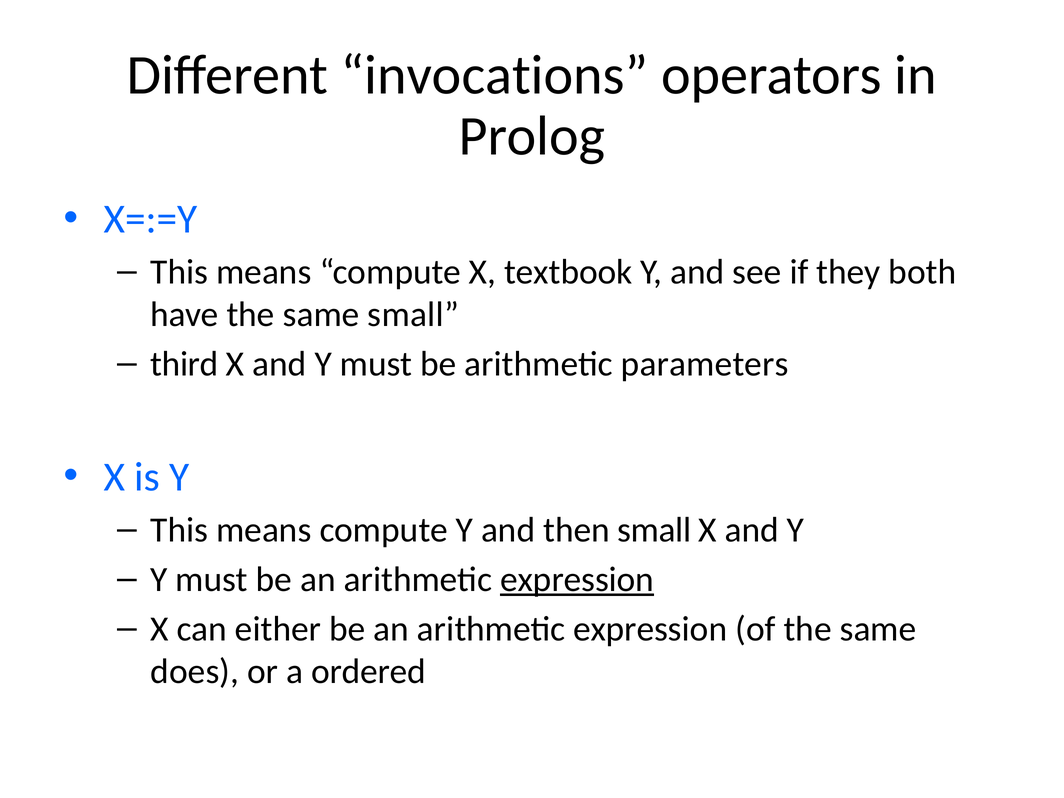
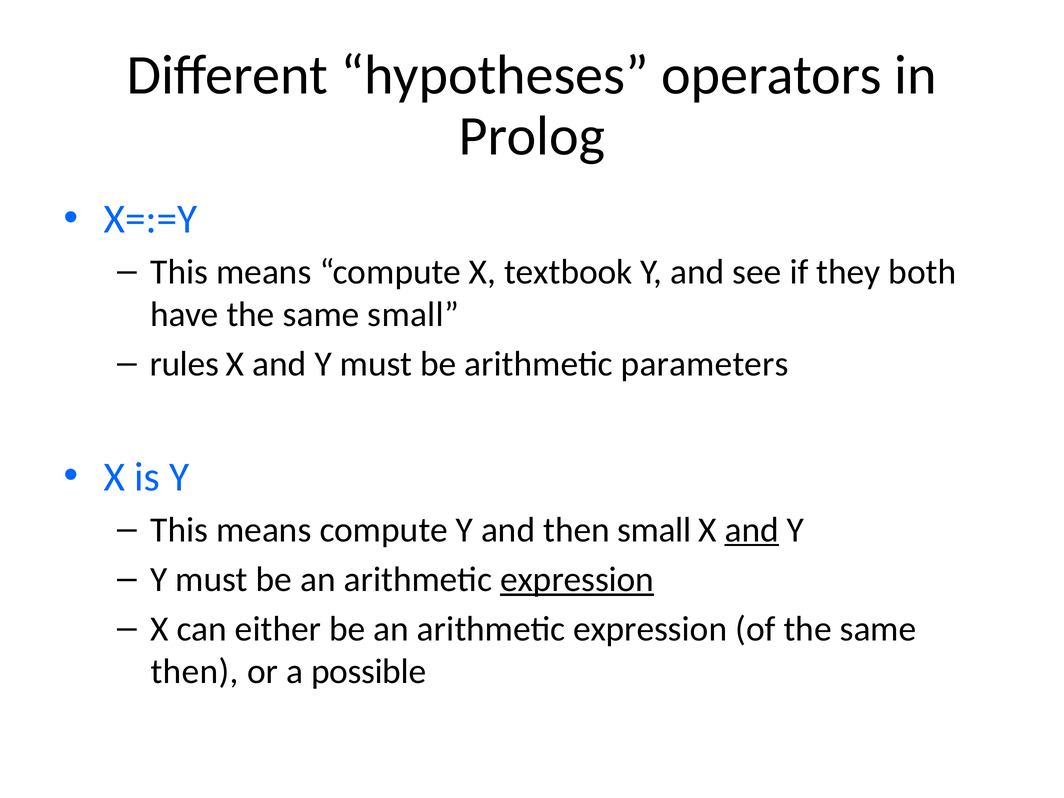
invocations: invocations -> hypotheses
third: third -> rules
and at (752, 530) underline: none -> present
does at (195, 672): does -> then
ordered: ordered -> possible
